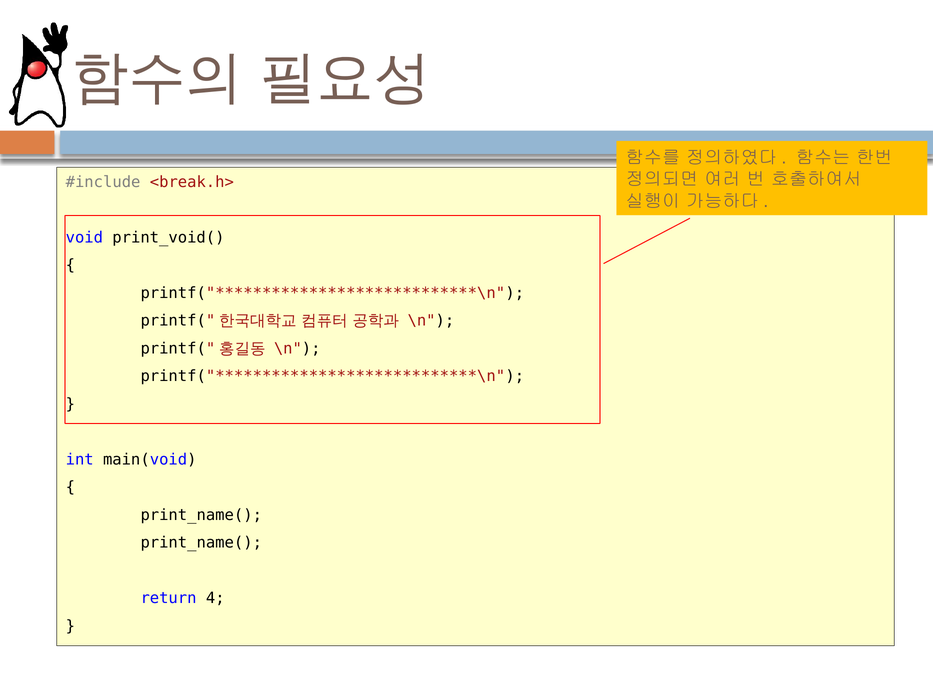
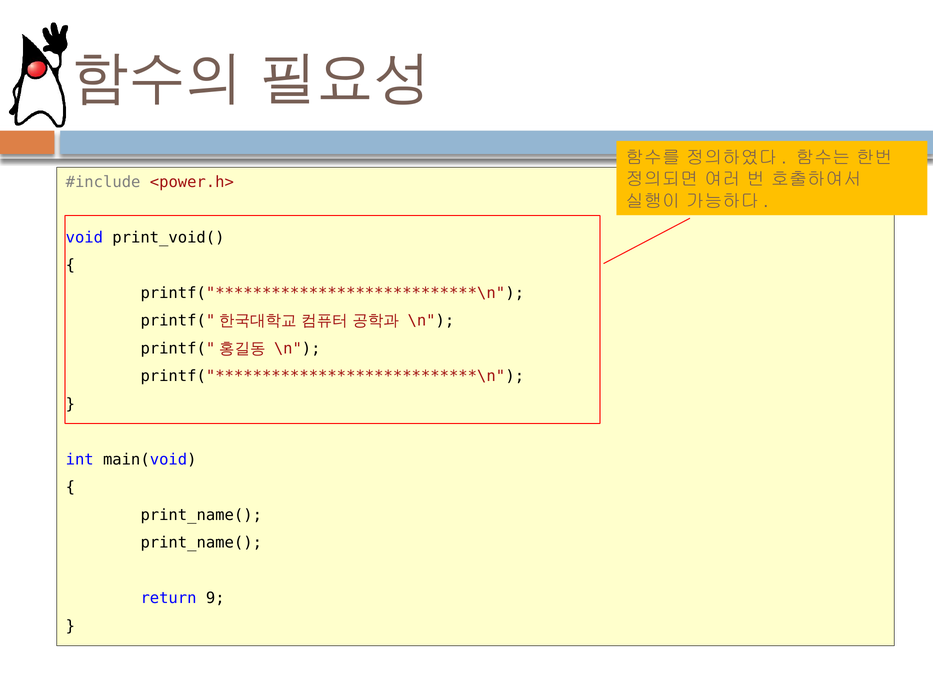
<break.h>: <break.h> -> <power.h>
4: 4 -> 9
